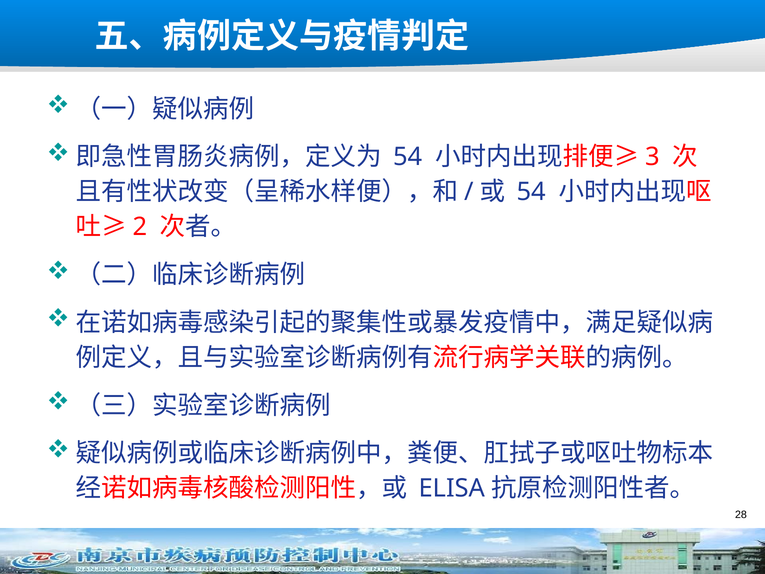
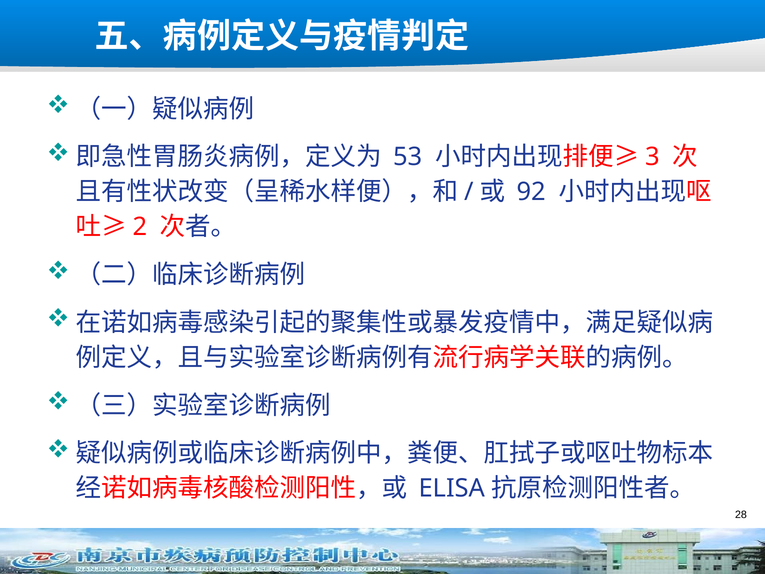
54 at (408, 157): 54 -> 53
54 at (531, 192): 54 -> 92
